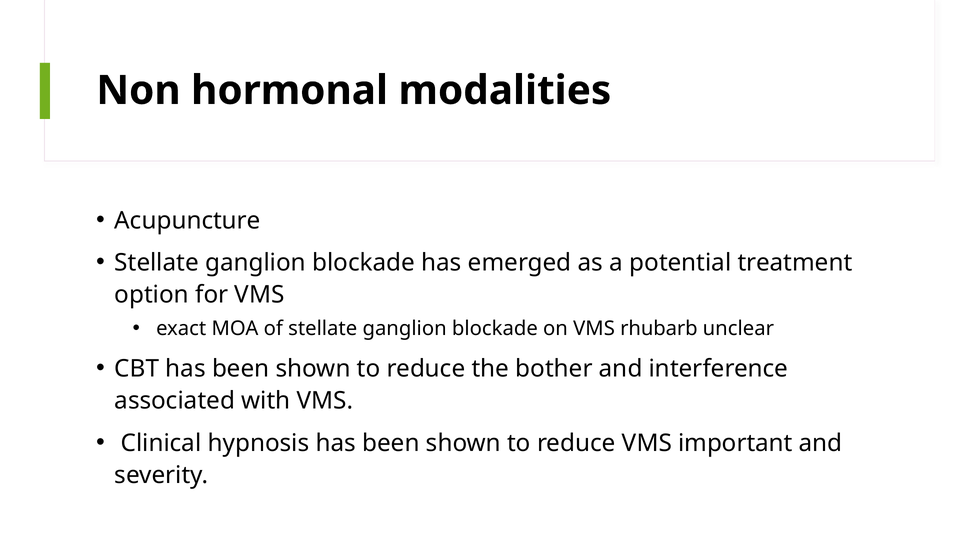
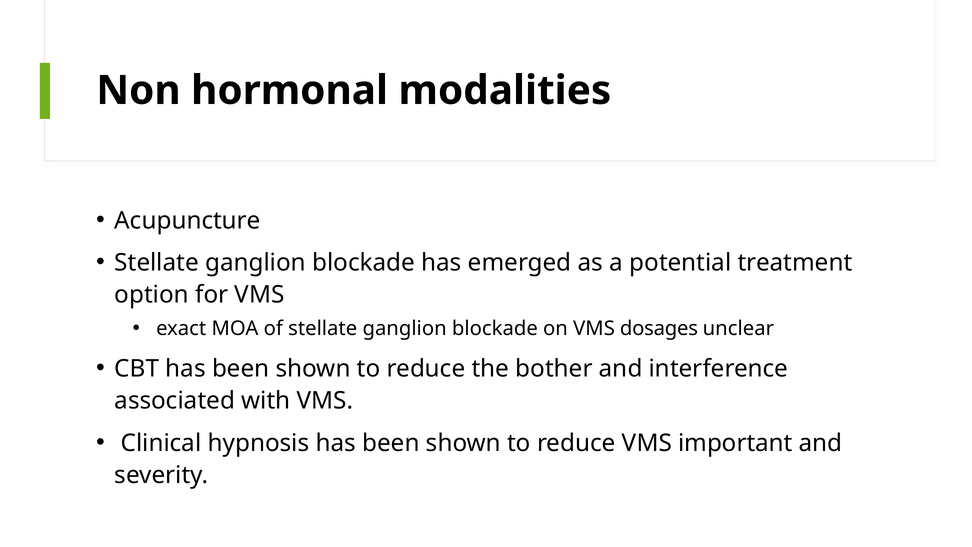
rhubarb: rhubarb -> dosages
